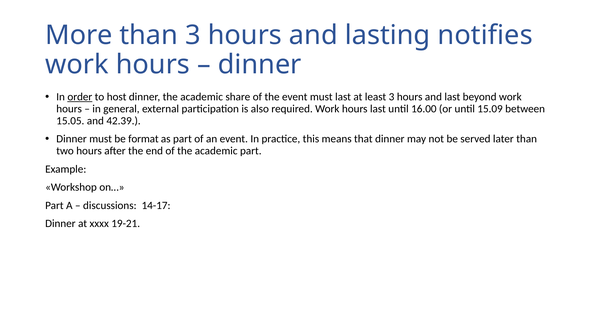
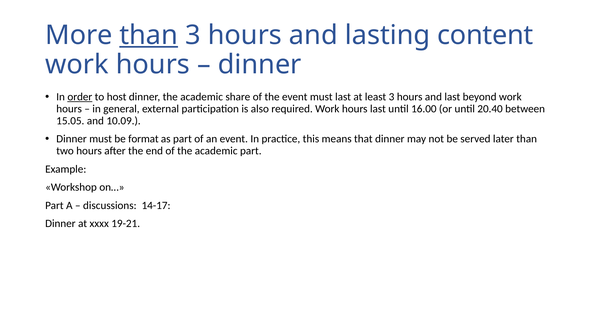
than at (149, 35) underline: none -> present
notifies: notifies -> content
15.09: 15.09 -> 20.40
42.39: 42.39 -> 10.09
